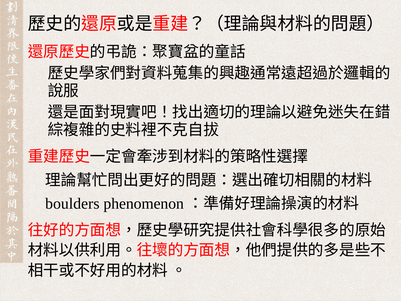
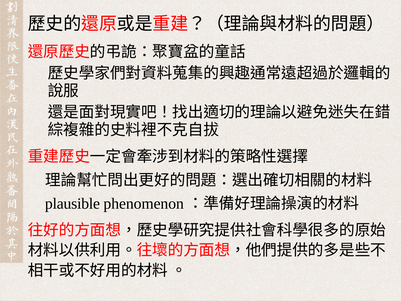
boulders: boulders -> plausible
